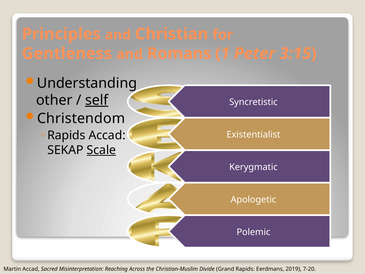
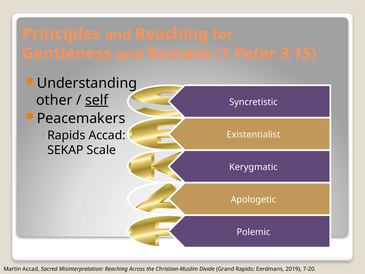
and Christian: Christian -> Reaching
Christendom: Christendom -> Peacemakers
Scale underline: present -> none
